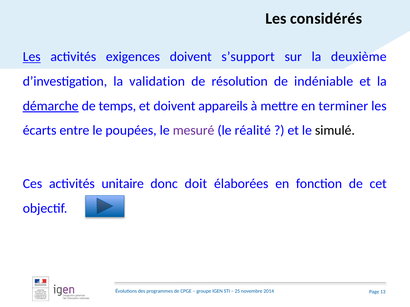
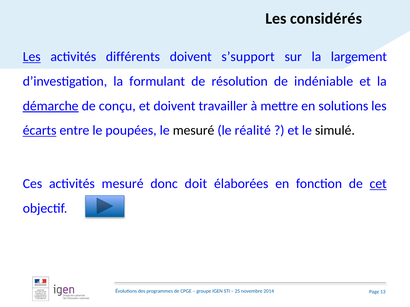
exigences: exigences -> différents
deuxième: deuxième -> largement
validation: validation -> formulant
temps: temps -> conçu
appareils: appareils -> travailler
terminer: terminer -> solutions
écarts underline: none -> present
mesuré at (194, 131) colour: purple -> black
activités unitaire: unitaire -> mesuré
cet underline: none -> present
